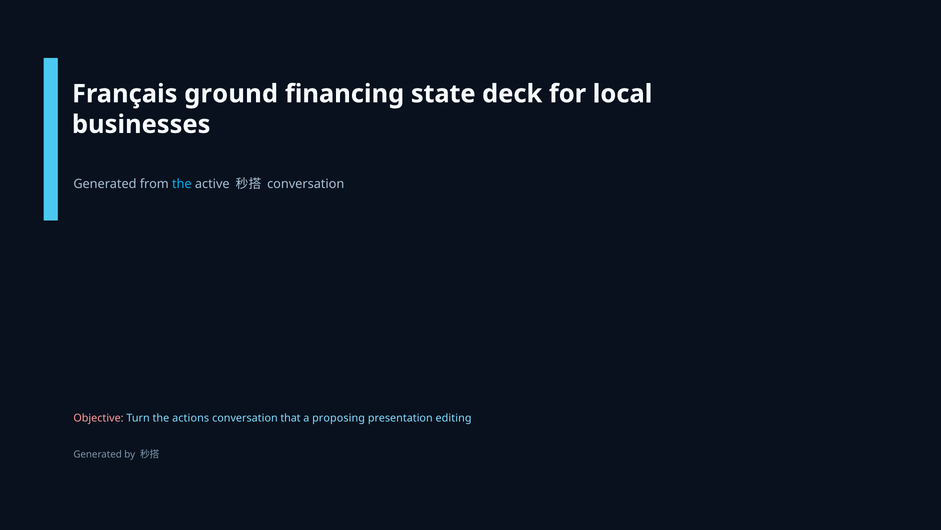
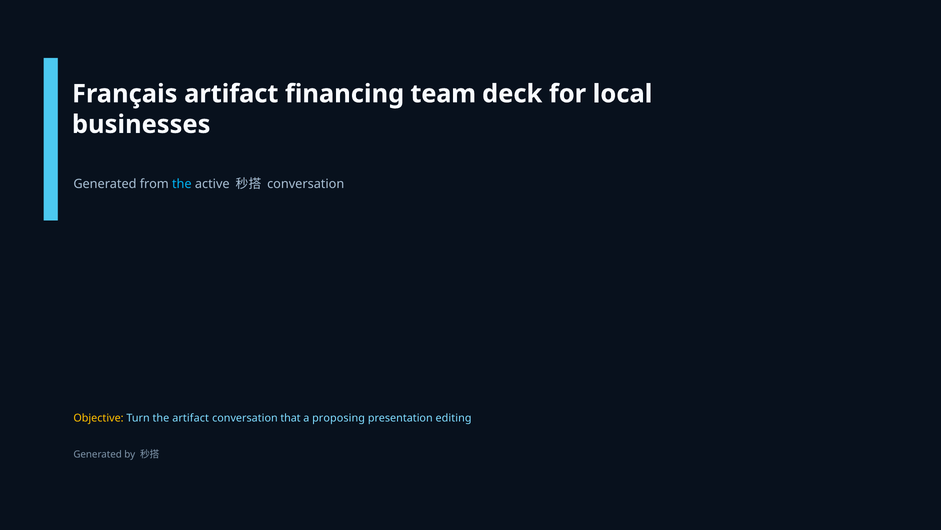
Français ground: ground -> artifact
state: state -> team
Objective colour: pink -> yellow
the actions: actions -> artifact
